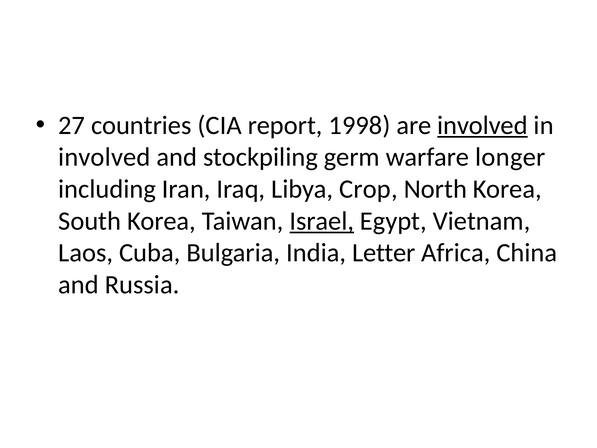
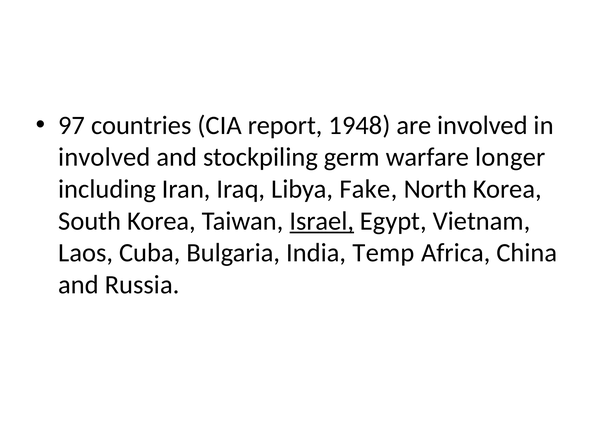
27: 27 -> 97
1998: 1998 -> 1948
involved at (482, 125) underline: present -> none
Crop: Crop -> Fake
Letter: Letter -> Temp
